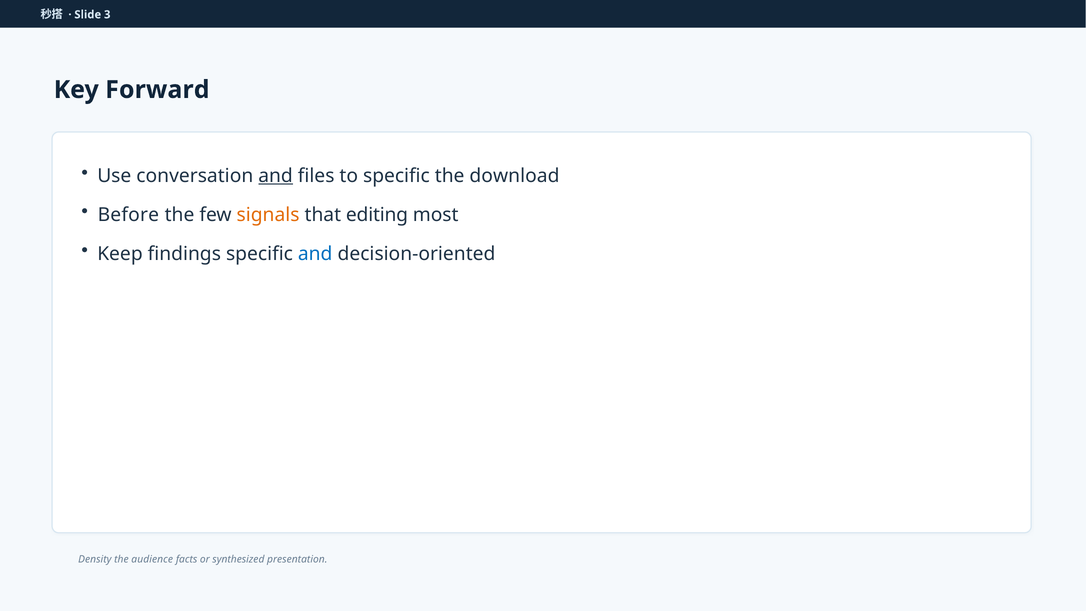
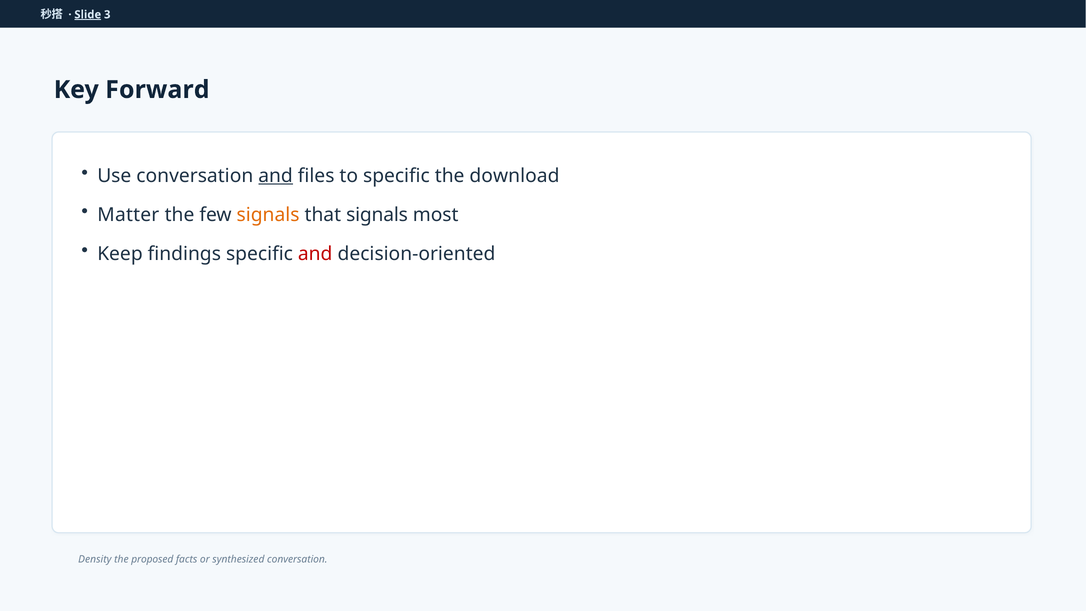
Slide underline: none -> present
Before: Before -> Matter
that editing: editing -> signals
and at (315, 254) colour: blue -> red
audience: audience -> proposed
synthesized presentation: presentation -> conversation
